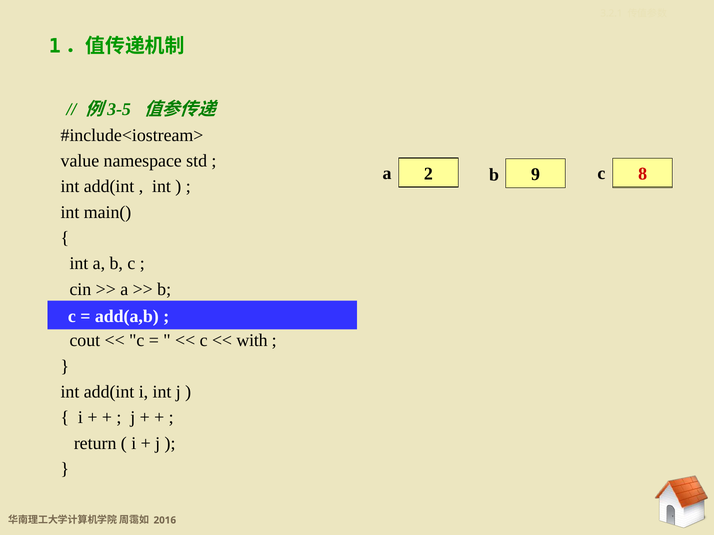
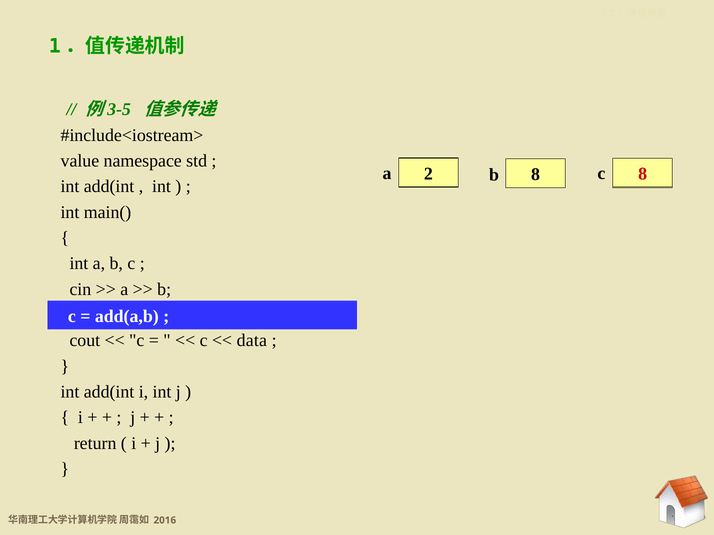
2 9: 9 -> 8
with: with -> data
